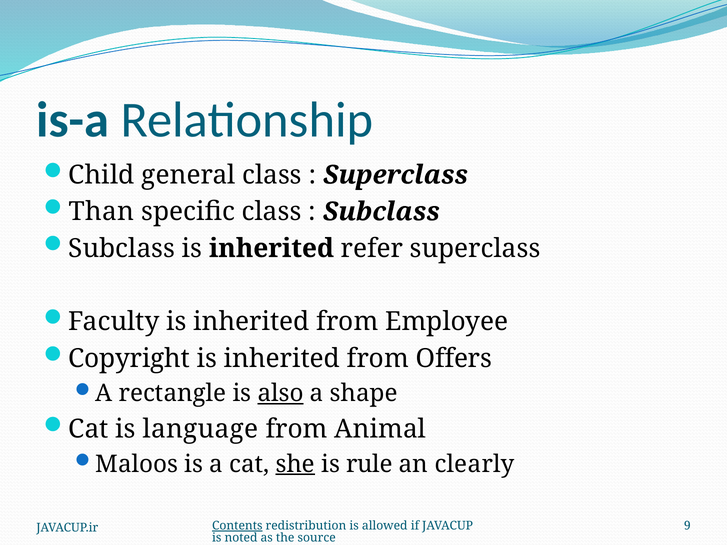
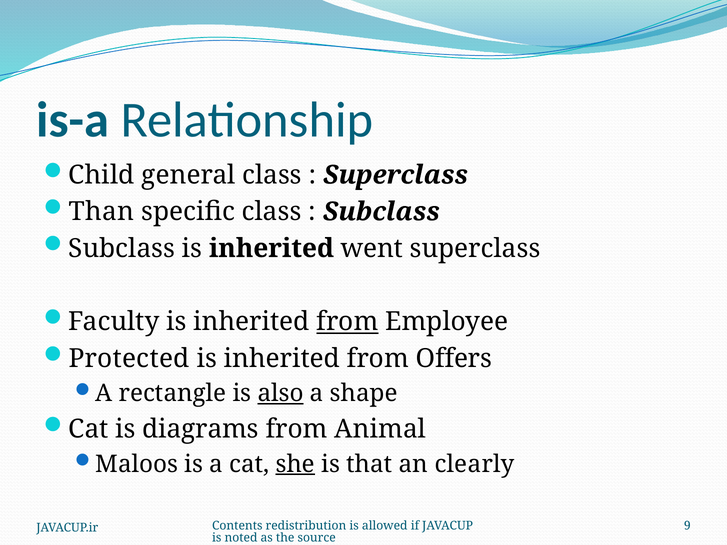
refer: refer -> went
from at (347, 322) underline: none -> present
Copyright: Copyright -> Protected
language: language -> diagrams
rule: rule -> that
Contents underline: present -> none
